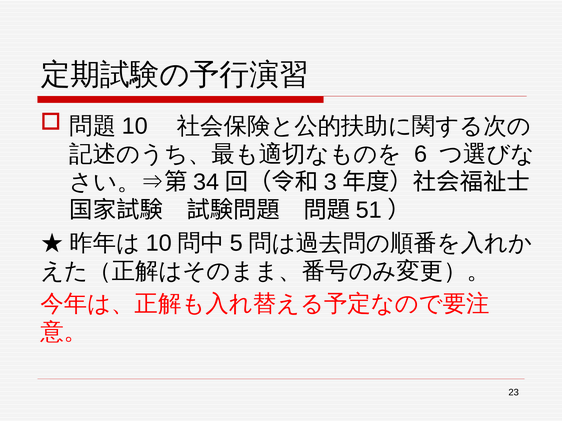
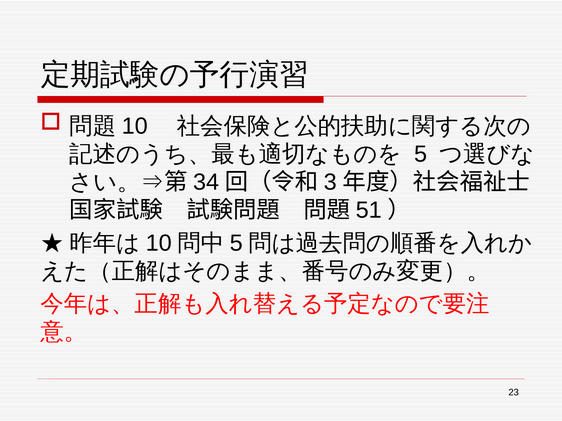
6 at (421, 154): 6 -> 5
